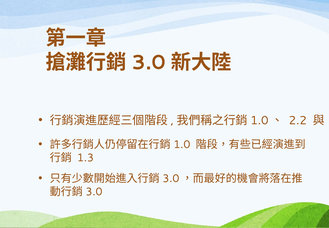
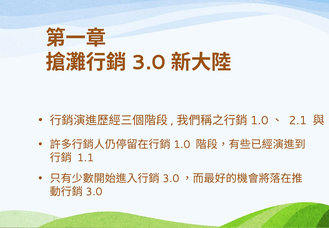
2.2: 2.2 -> 2.1
1.3: 1.3 -> 1.1
